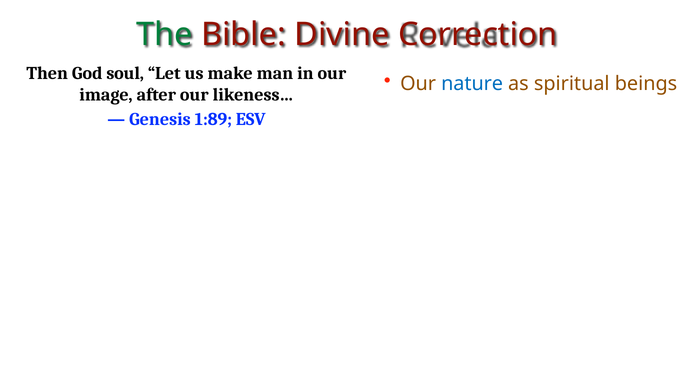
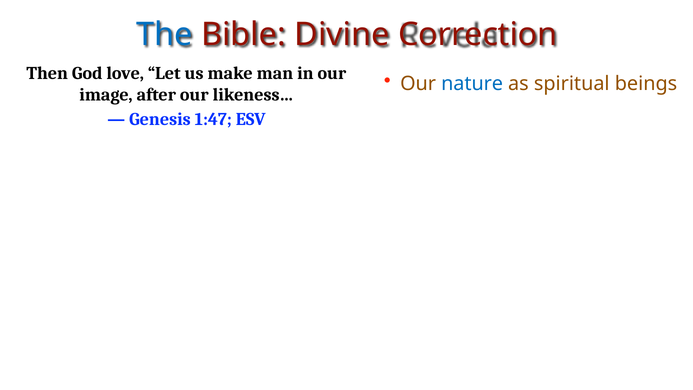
The colour: green -> blue
soul: soul -> love
1:89: 1:89 -> 1:47
